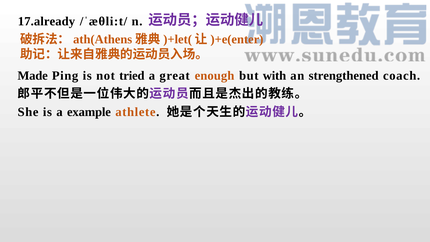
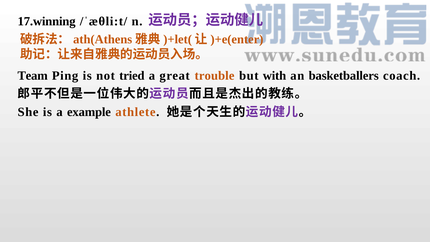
17.already: 17.already -> 17.winning
Made: Made -> Team
enough: enough -> trouble
strengthened: strengthened -> basketballers
